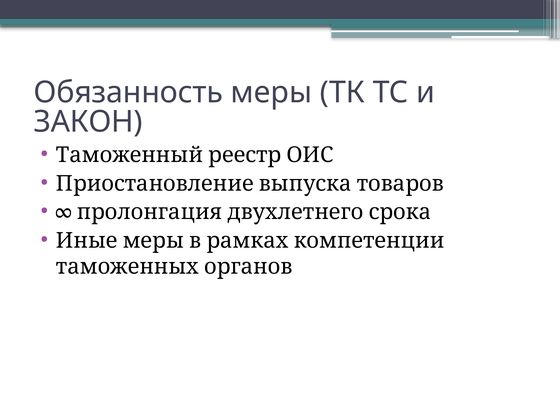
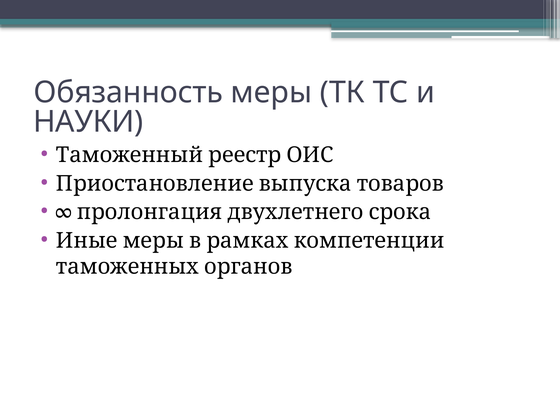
ЗАКОН: ЗАКОН -> НАУКИ
